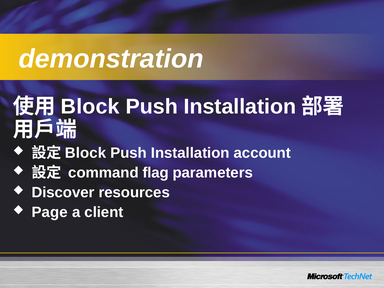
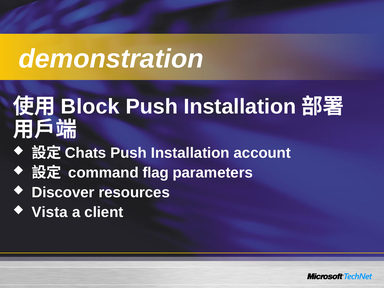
Block at (86, 153): Block -> Chats
Page: Page -> Vista
